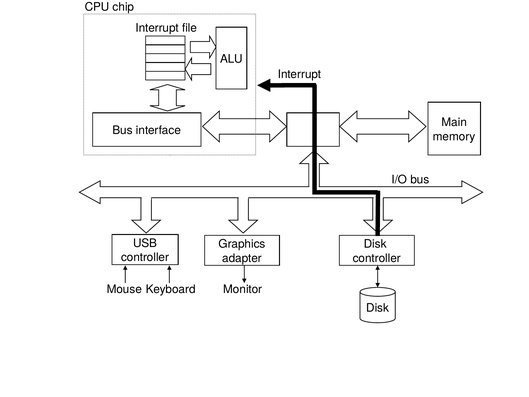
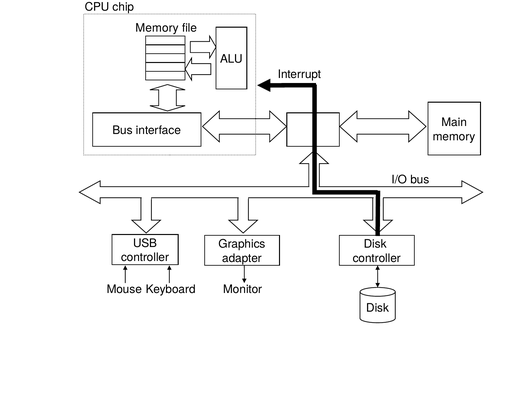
Interrupt at (157, 28): Interrupt -> Memory
